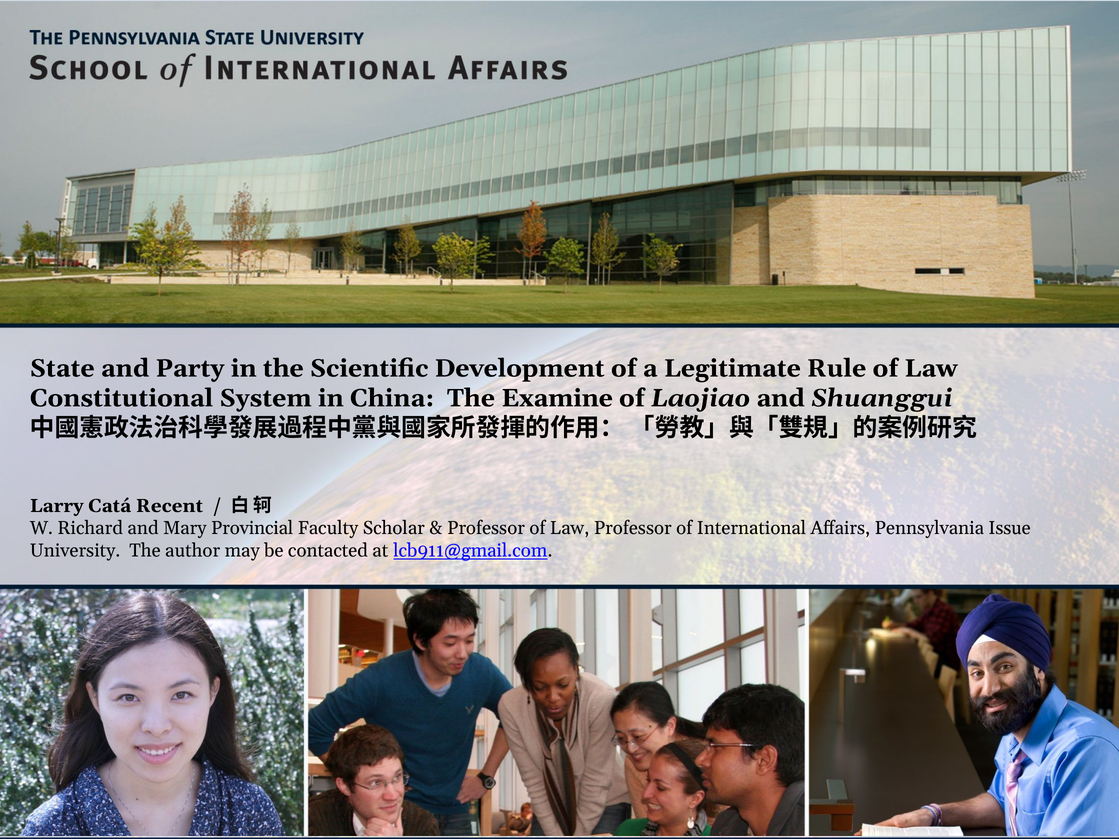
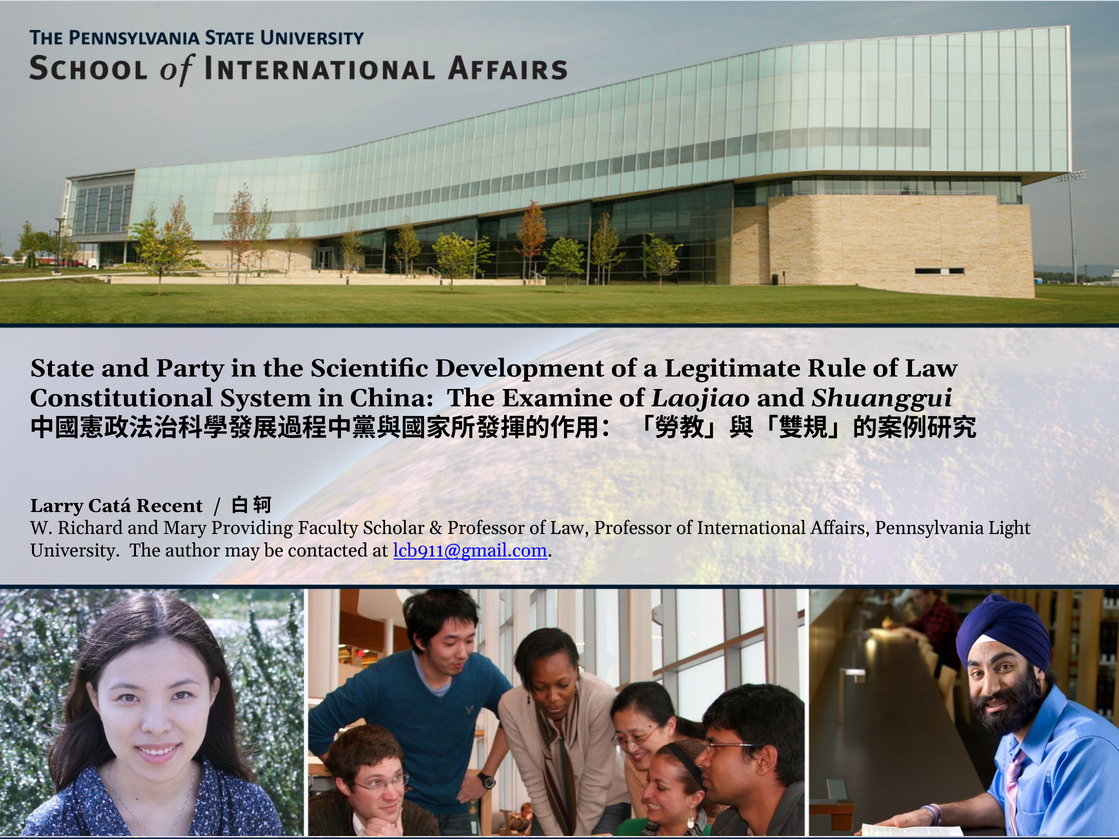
Provincial: Provincial -> Providing
Issue: Issue -> Light
